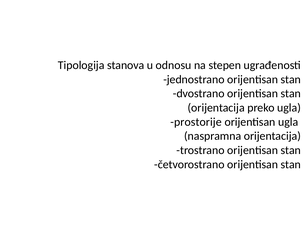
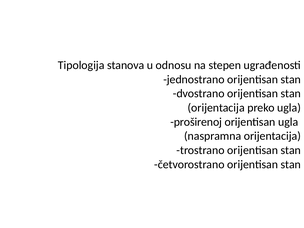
prostorije: prostorije -> proširenoj
